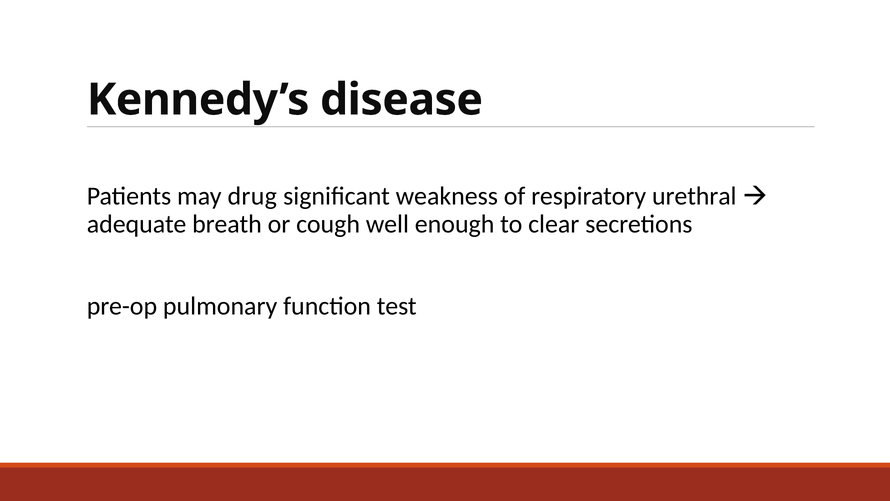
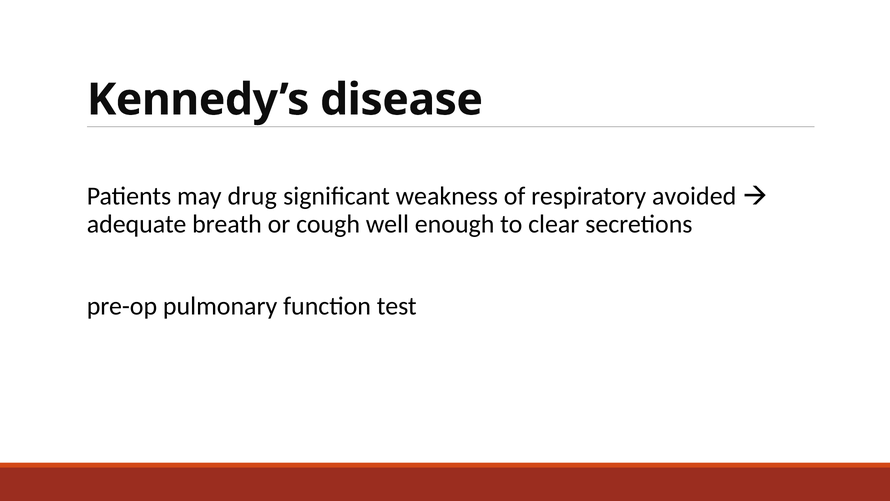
urethral: urethral -> avoided
